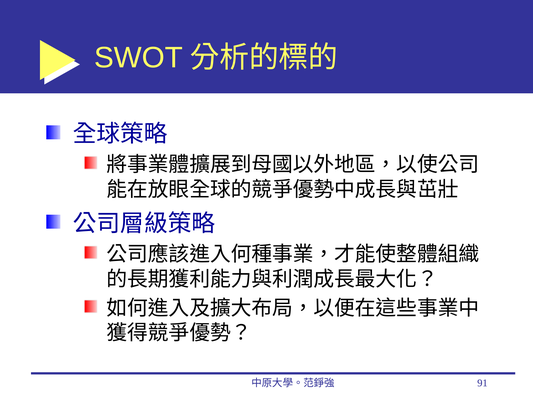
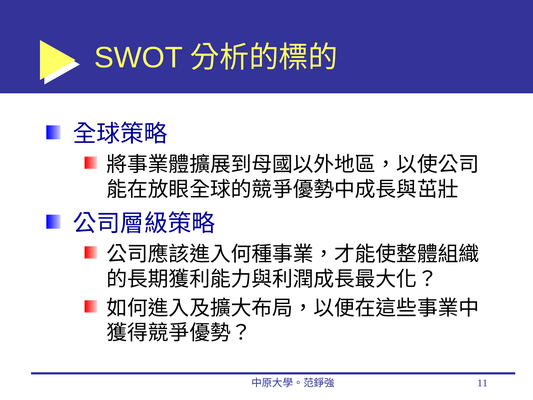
91: 91 -> 11
